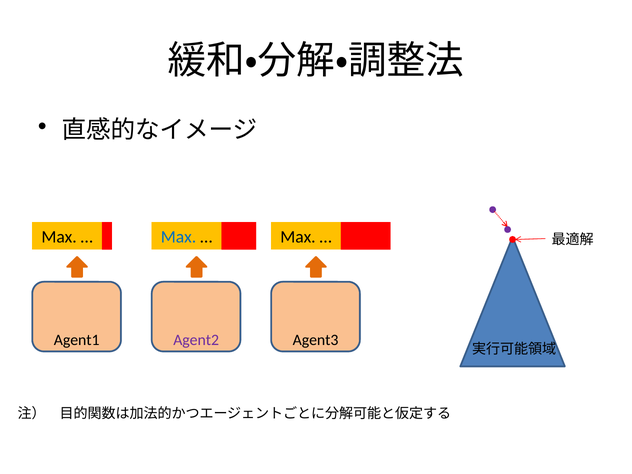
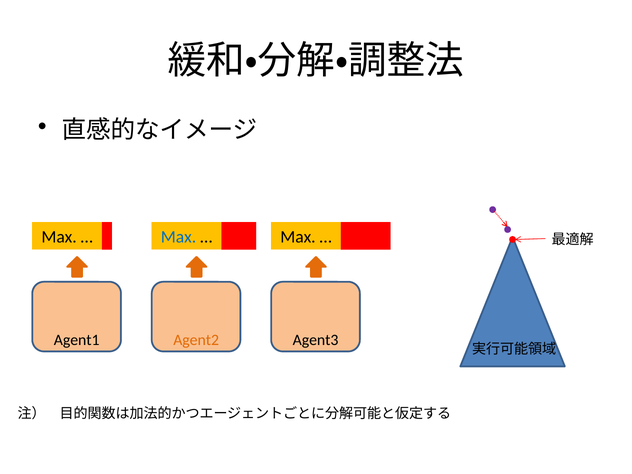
Agent2 colour: purple -> orange
